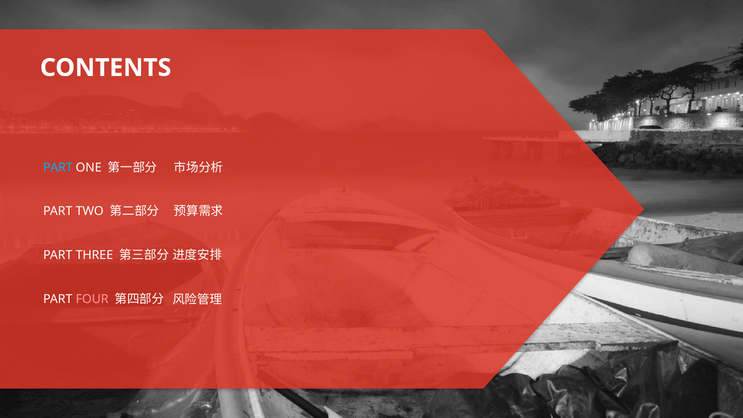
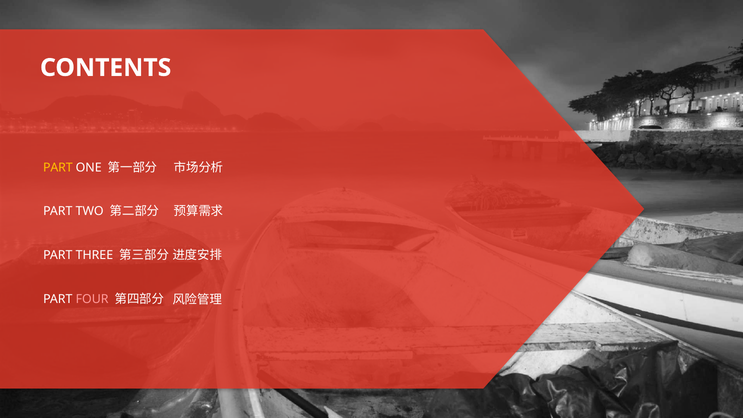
PART at (58, 167) colour: light blue -> yellow
